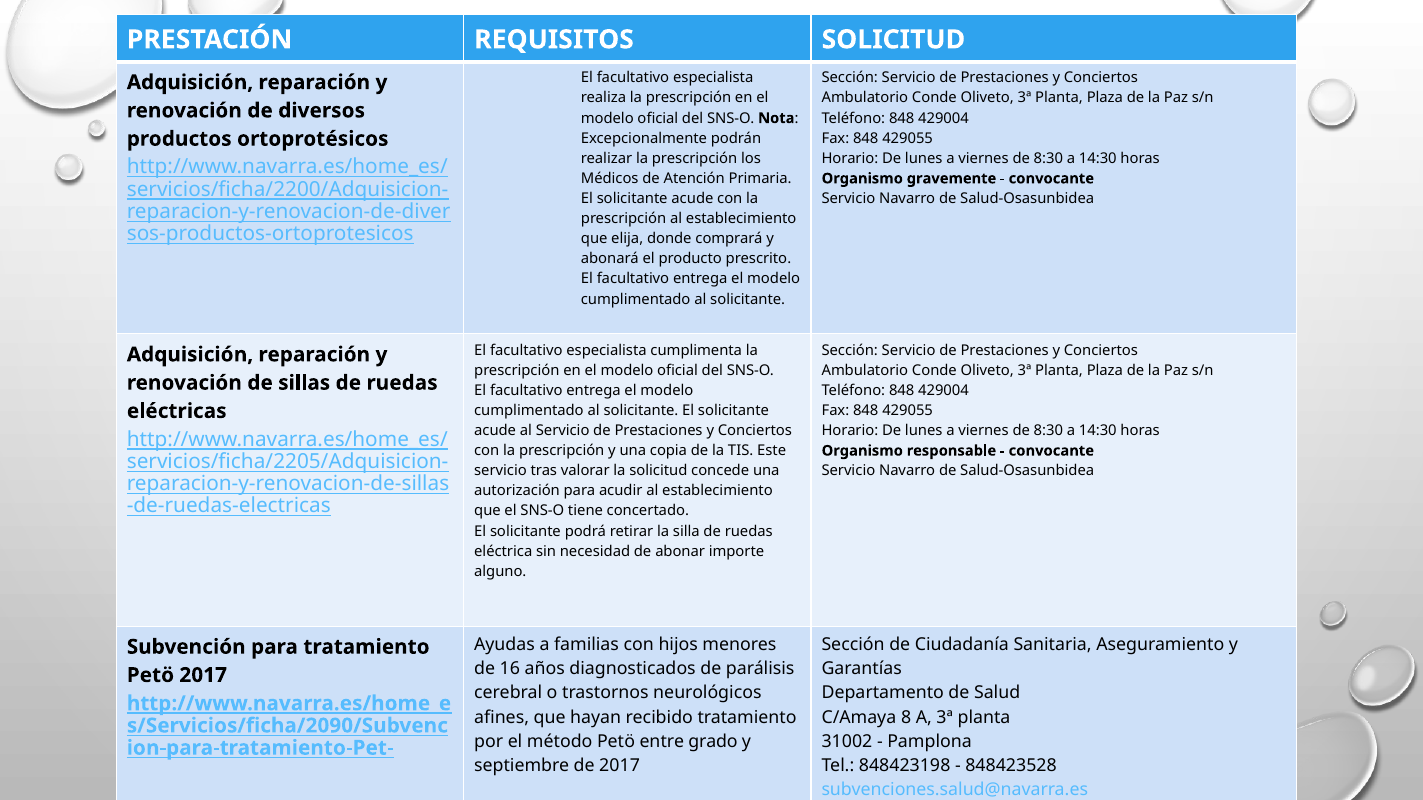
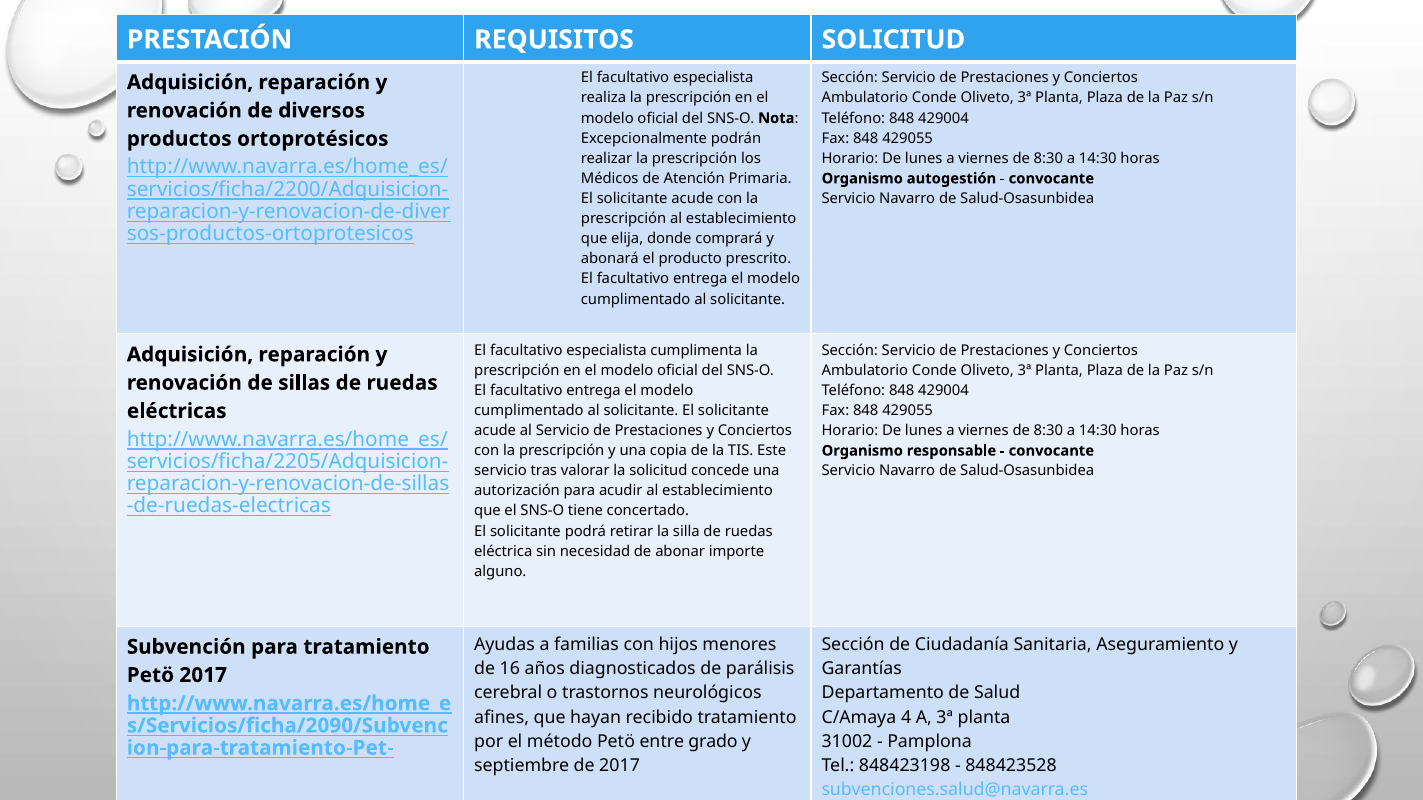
gravemente: gravemente -> autogestión
8: 8 -> 4
